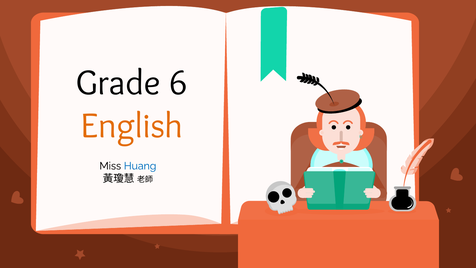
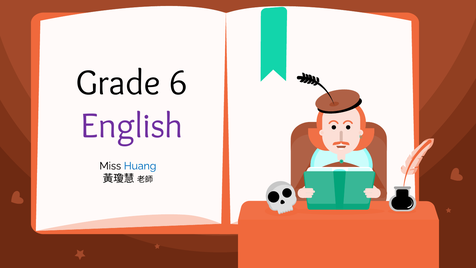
English colour: orange -> purple
